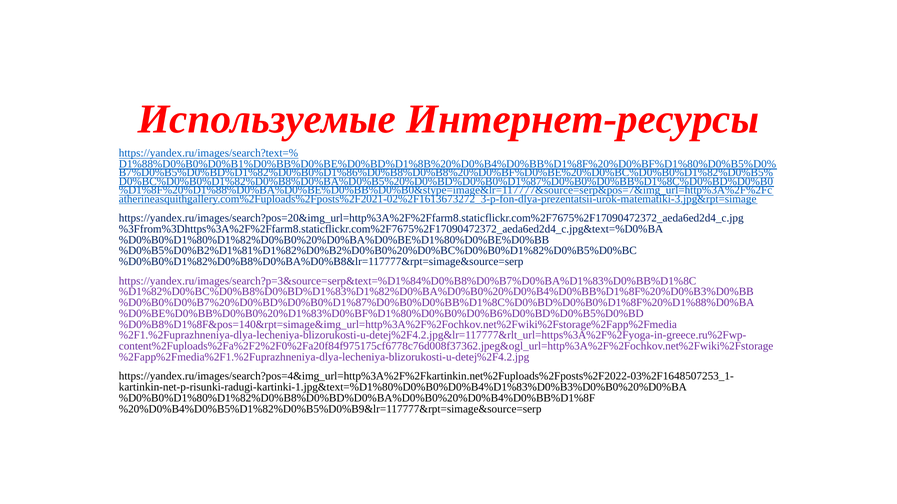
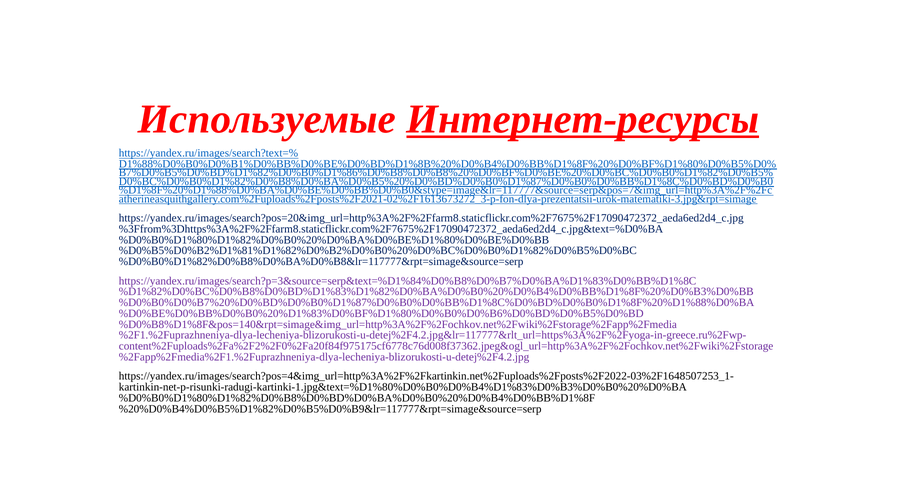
Интернет-ресурсы underline: none -> present
